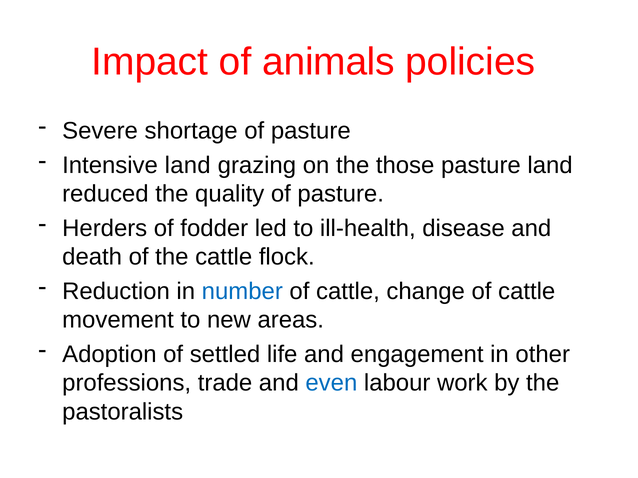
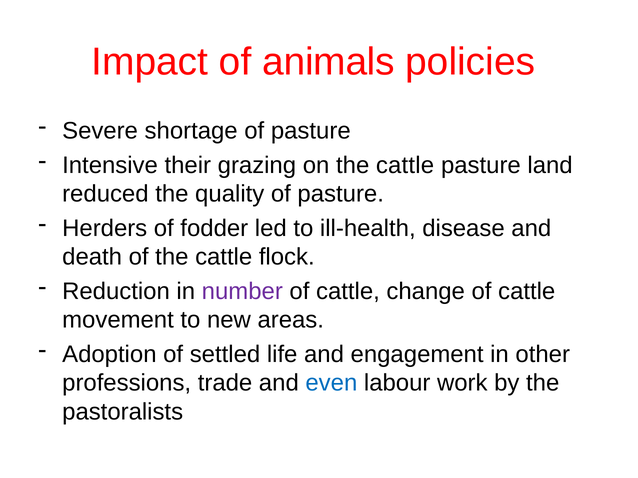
Intensive land: land -> their
on the those: those -> cattle
number colour: blue -> purple
